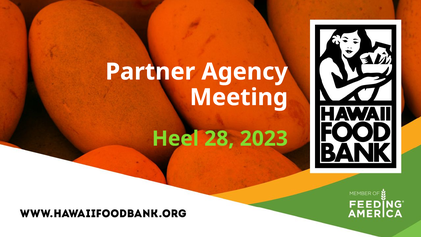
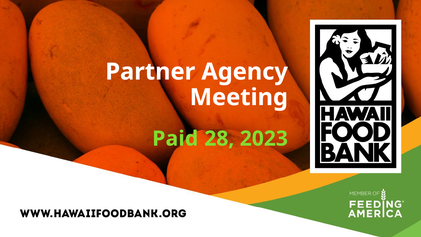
Heel: Heel -> Paid
